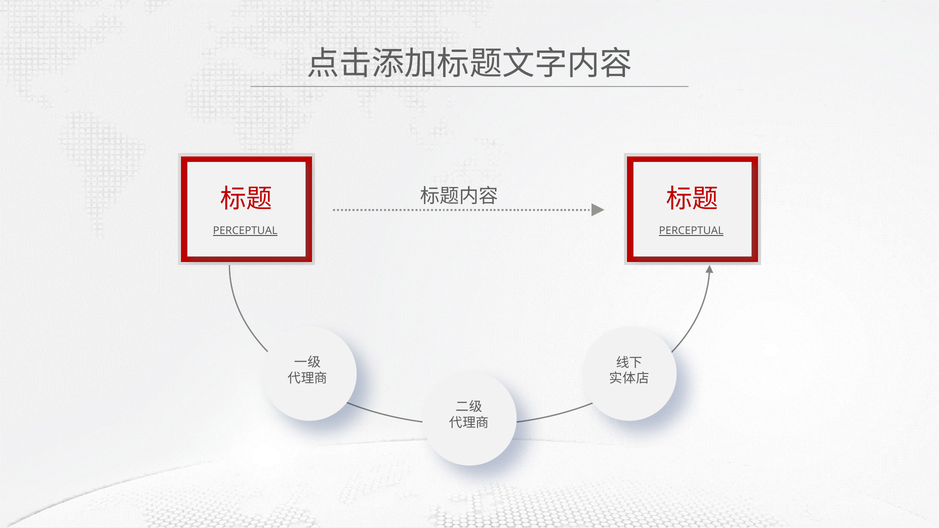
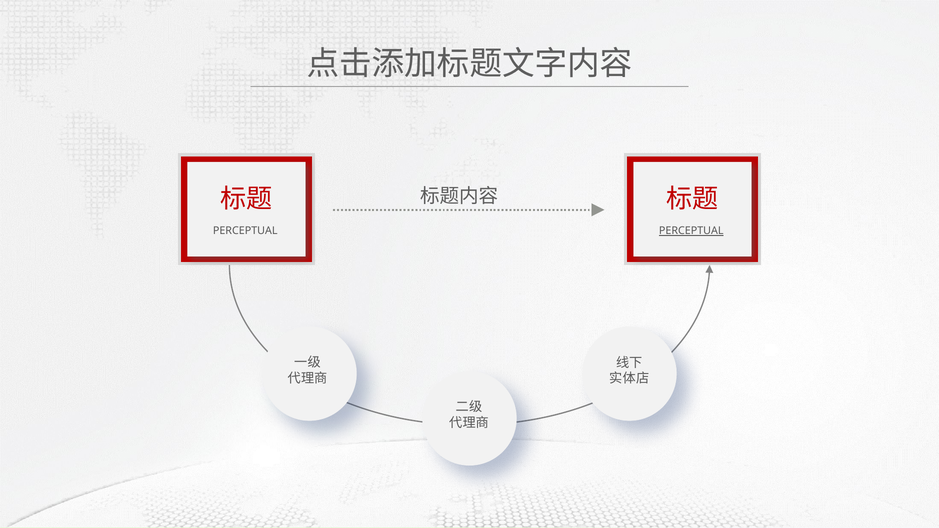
PERCEPTUAL at (245, 231) underline: present -> none
